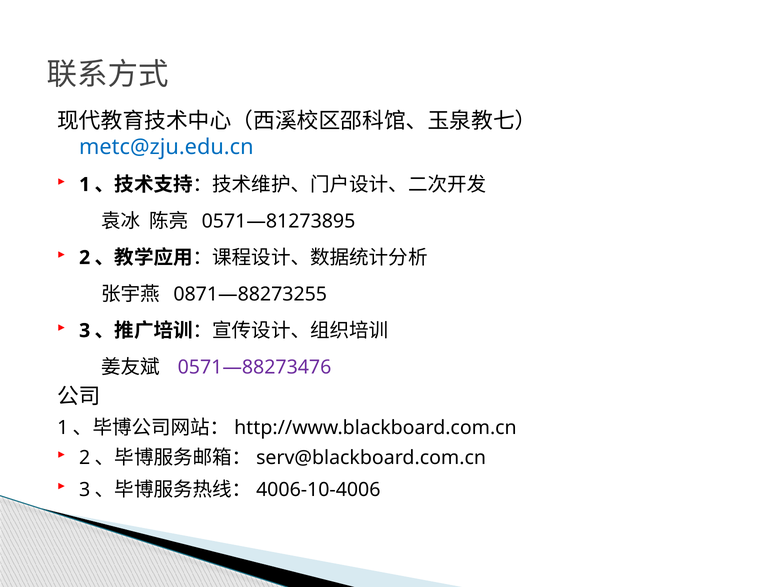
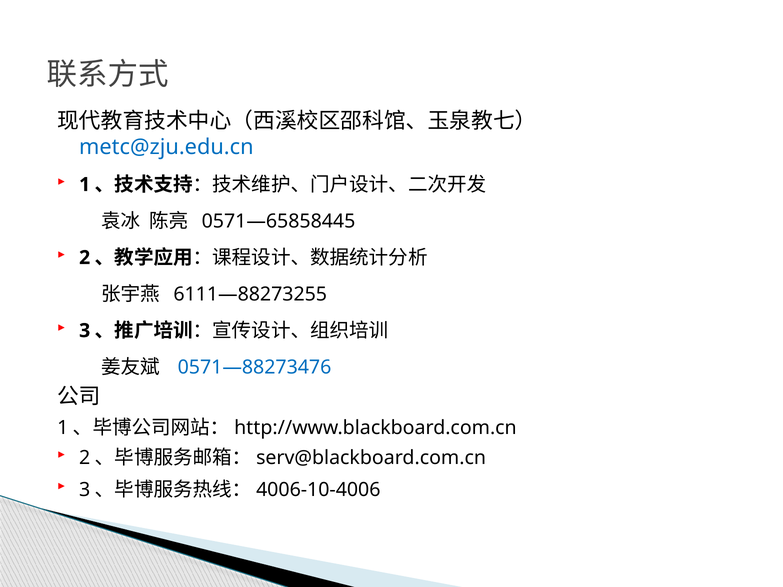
0571—81273895: 0571—81273895 -> 0571—65858445
0871—88273255: 0871—88273255 -> 6111—88273255
0571—88273476 colour: purple -> blue
